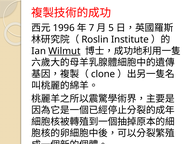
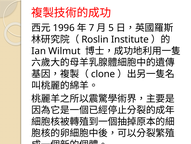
Wilmut underline: present -> none
